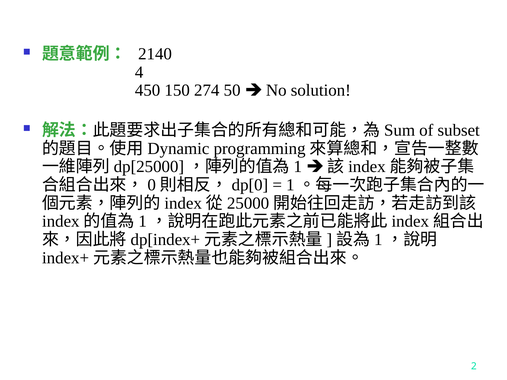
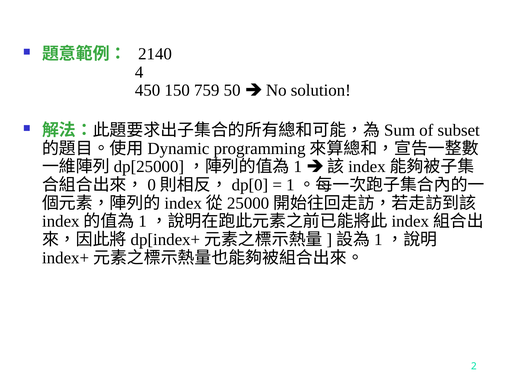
274: 274 -> 759
